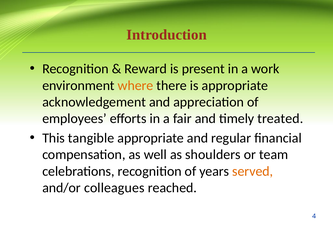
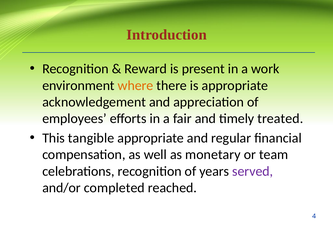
shoulders: shoulders -> monetary
served colour: orange -> purple
colleagues: colleagues -> completed
